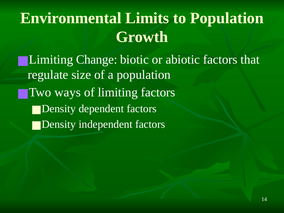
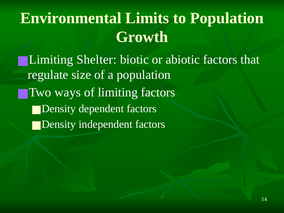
Change: Change -> Shelter
